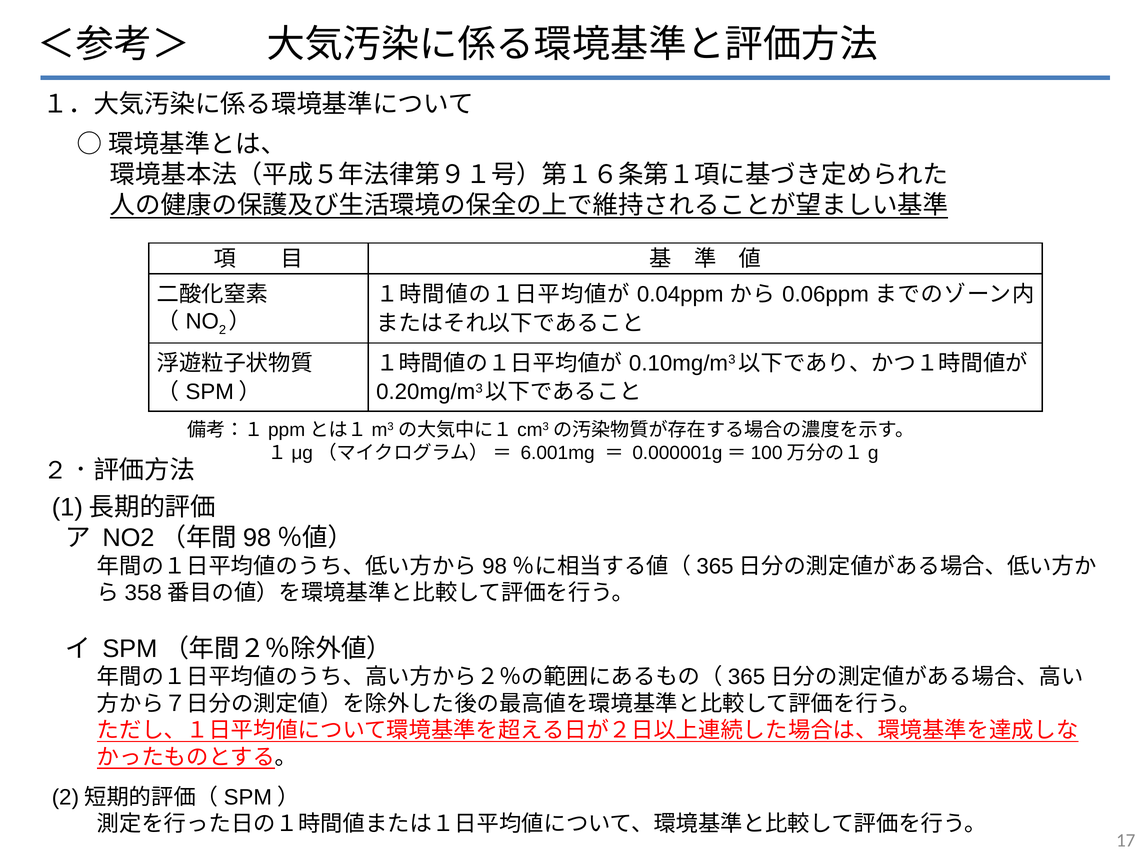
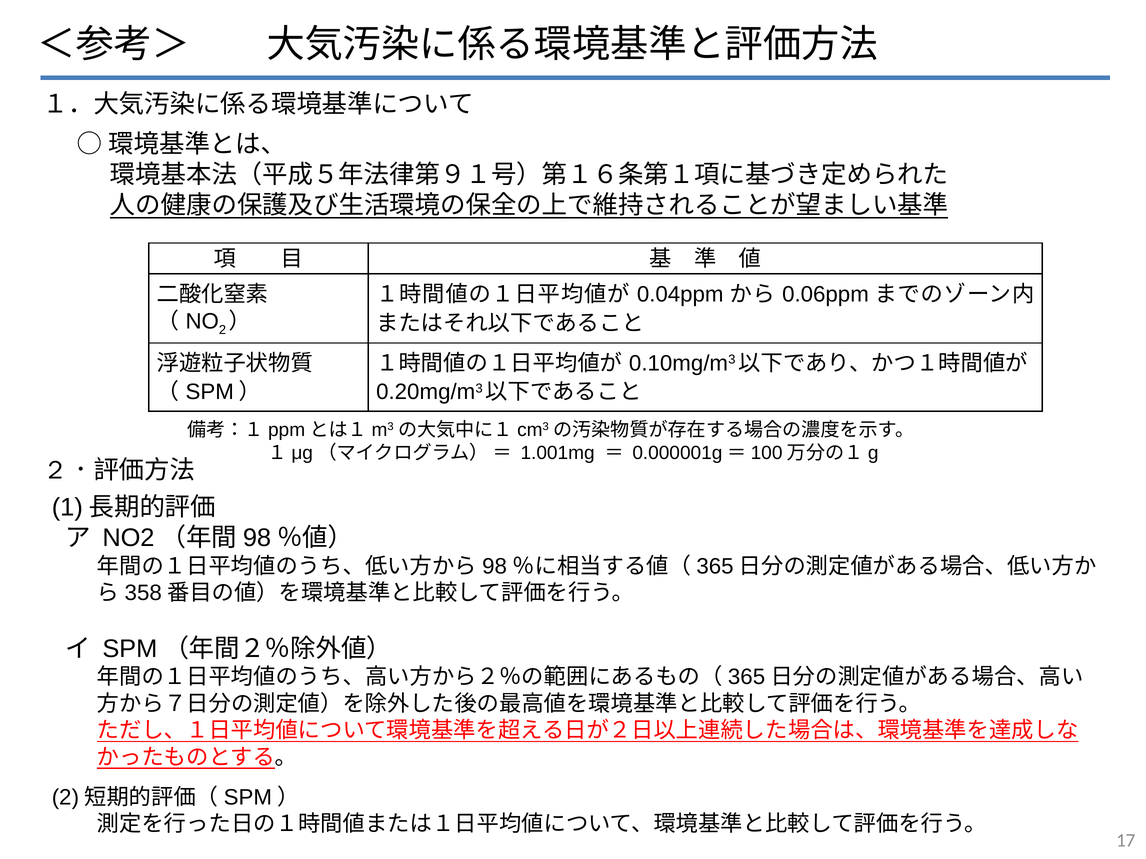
6.001mg: 6.001mg -> 1.001mg
